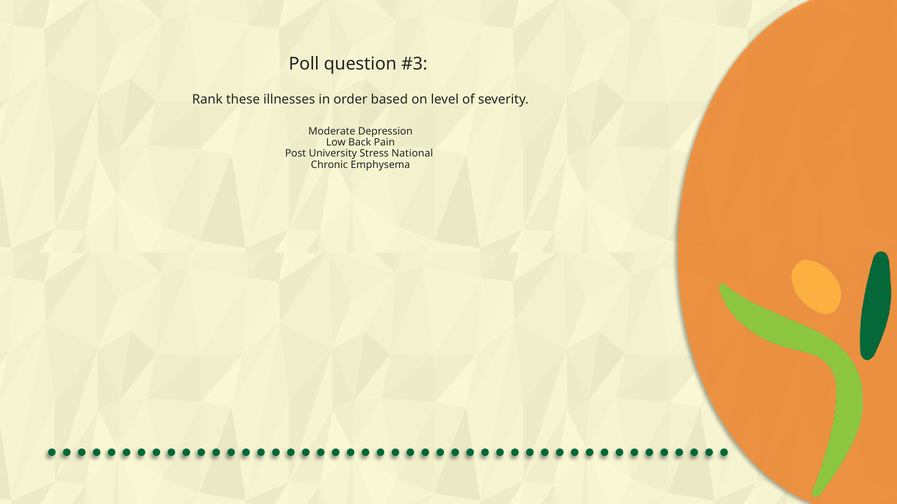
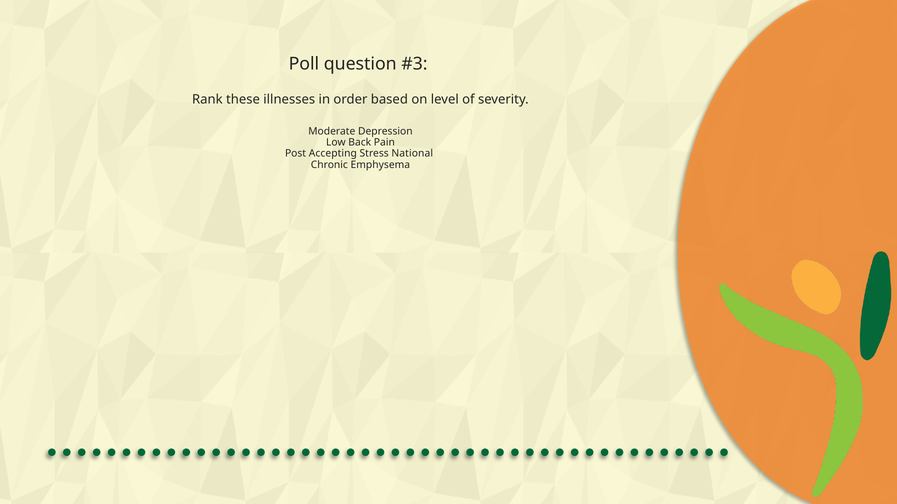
University: University -> Accepting
